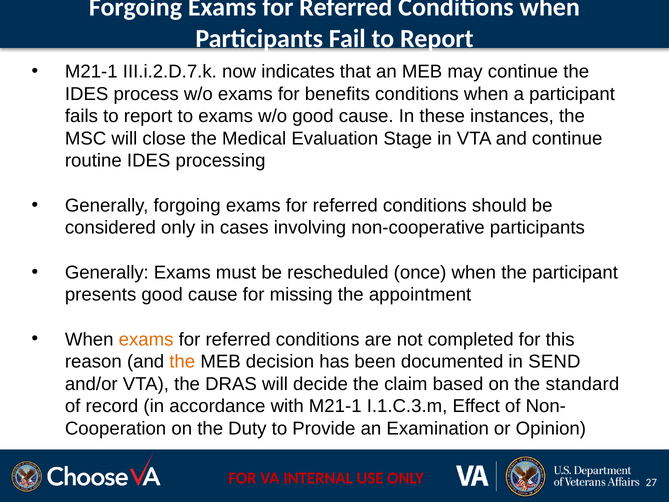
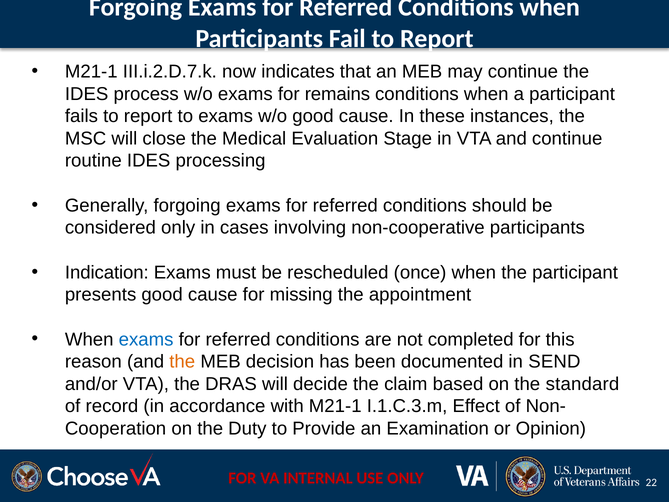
benefits: benefits -> remains
Generally at (107, 272): Generally -> Indication
exams at (146, 339) colour: orange -> blue
27: 27 -> 22
